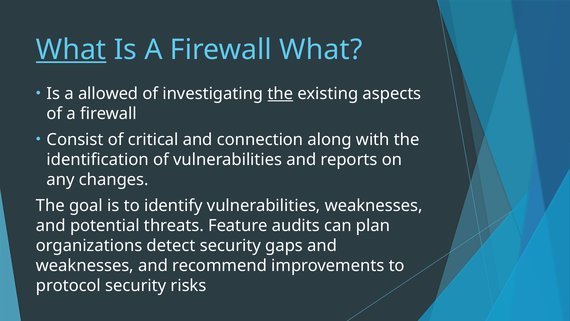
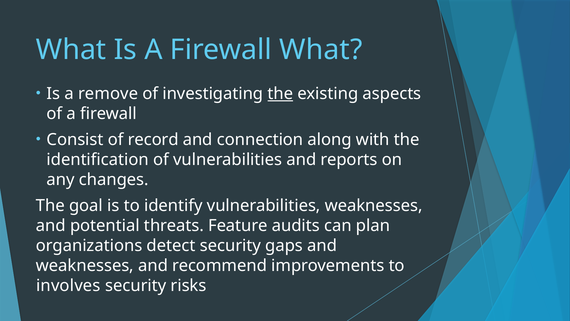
What at (71, 50) underline: present -> none
allowed: allowed -> remove
critical: critical -> record
protocol: protocol -> involves
